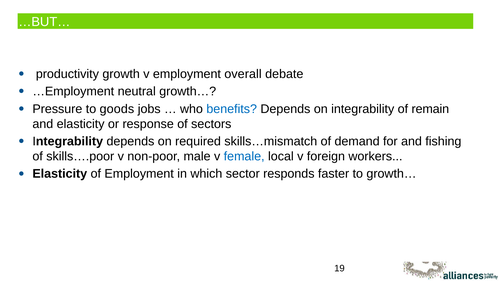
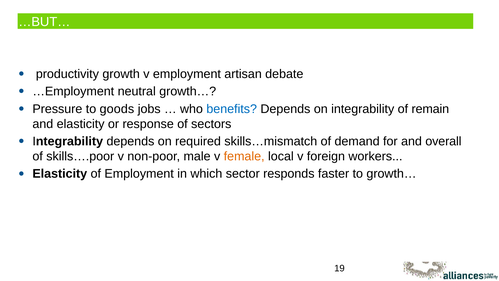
overall: overall -> artisan
fishing: fishing -> overall
female colour: blue -> orange
